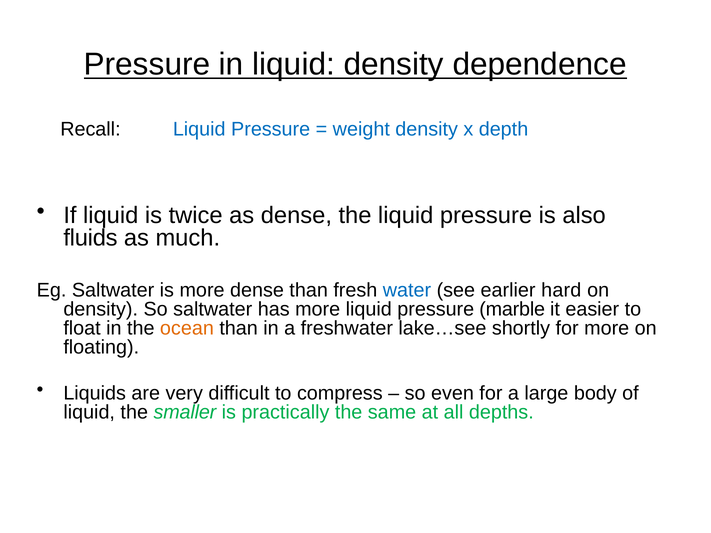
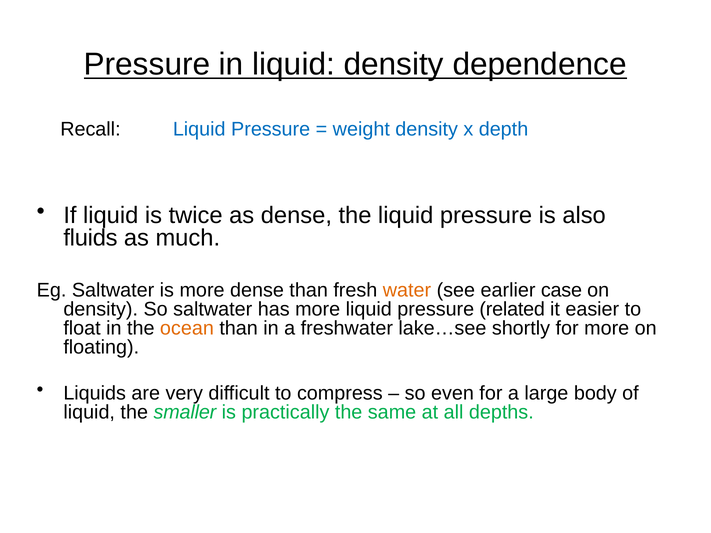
water colour: blue -> orange
hard: hard -> case
marble: marble -> related
